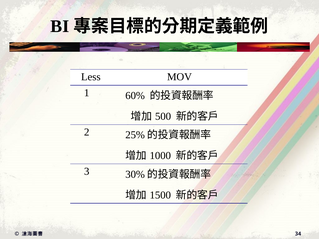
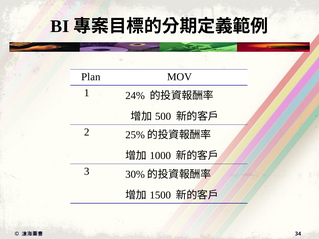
Less: Less -> Plan
60%: 60% -> 24%
